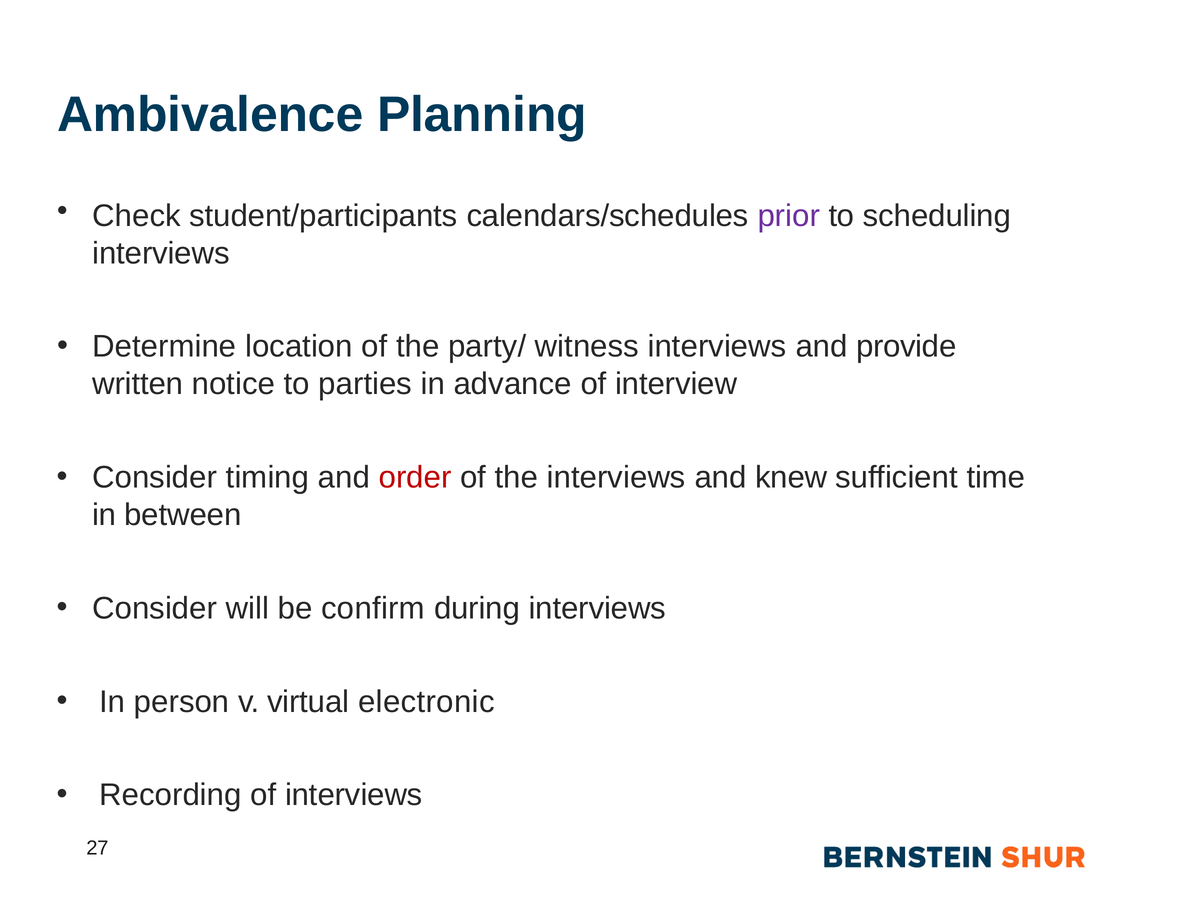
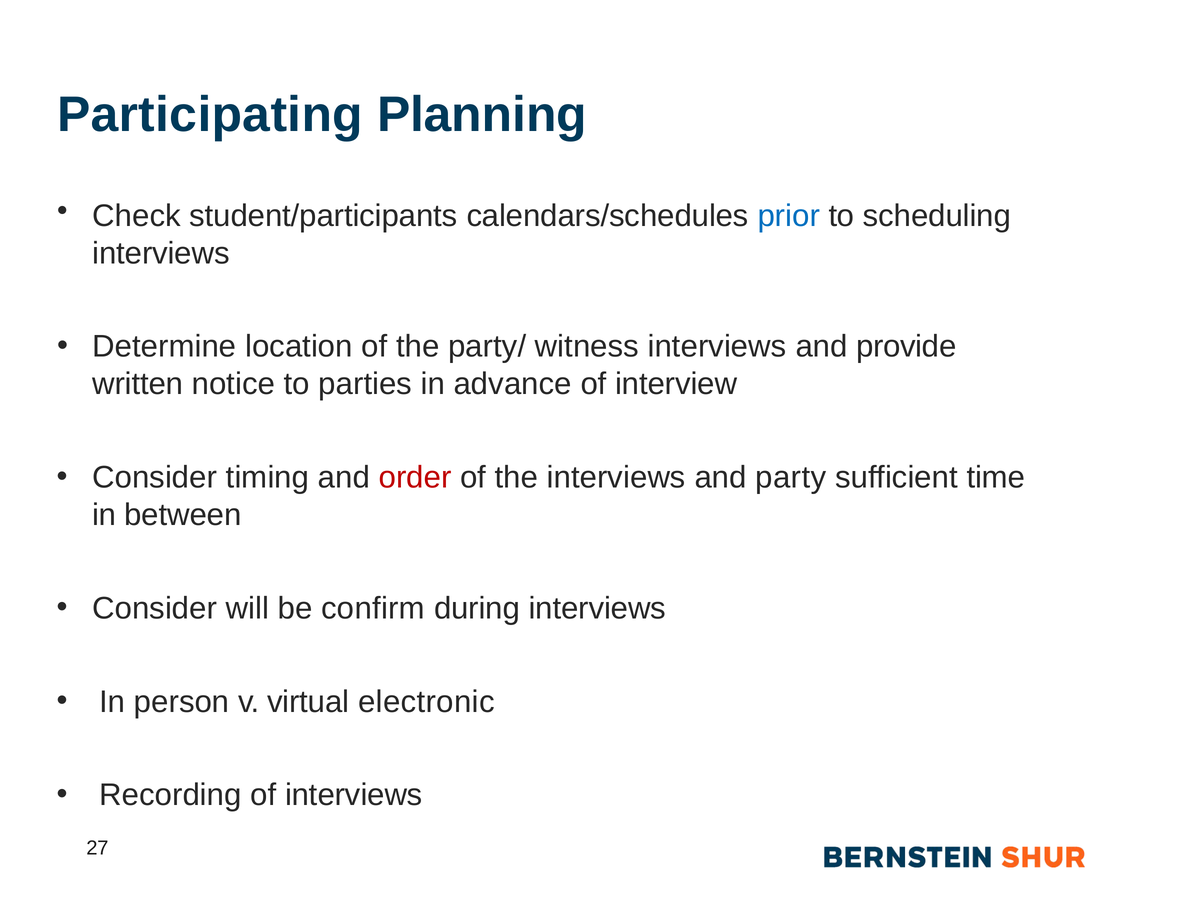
Ambivalence: Ambivalence -> Participating
prior colour: purple -> blue
knew: knew -> party
